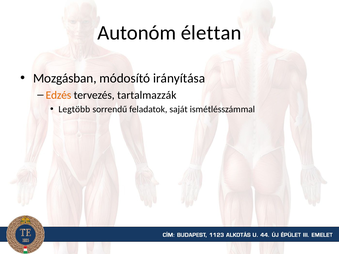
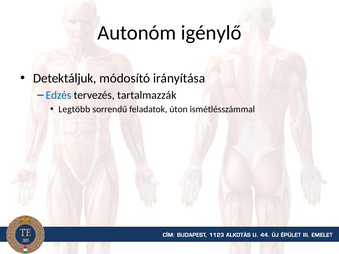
élettan: élettan -> igénylő
Mozgásban: Mozgásban -> Detektáljuk
Edzés colour: orange -> blue
saját: saját -> úton
